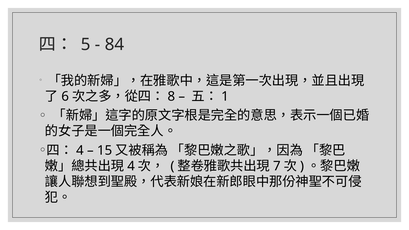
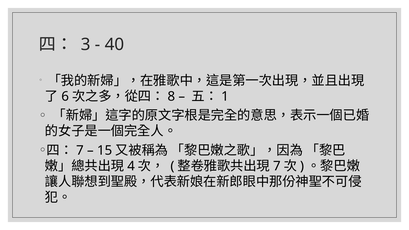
5: 5 -> 3
84: 84 -> 40
4 at (80, 150): 4 -> 7
